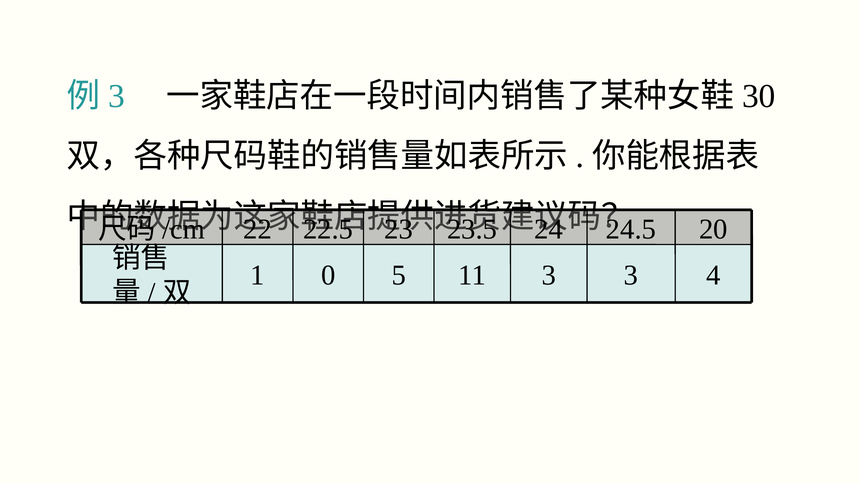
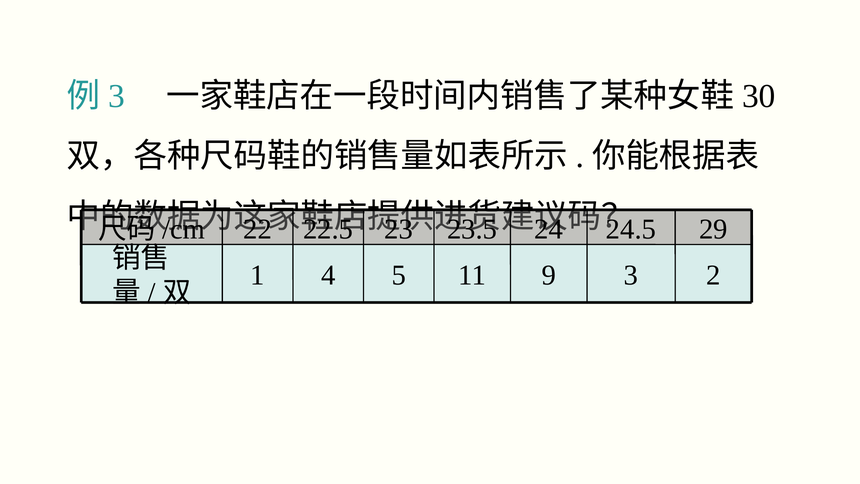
20: 20 -> 29
0: 0 -> 4
11 3: 3 -> 9
4: 4 -> 2
